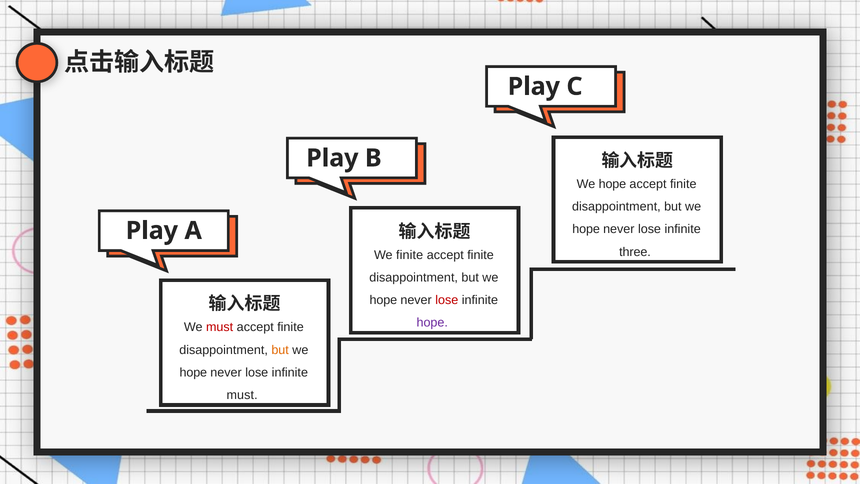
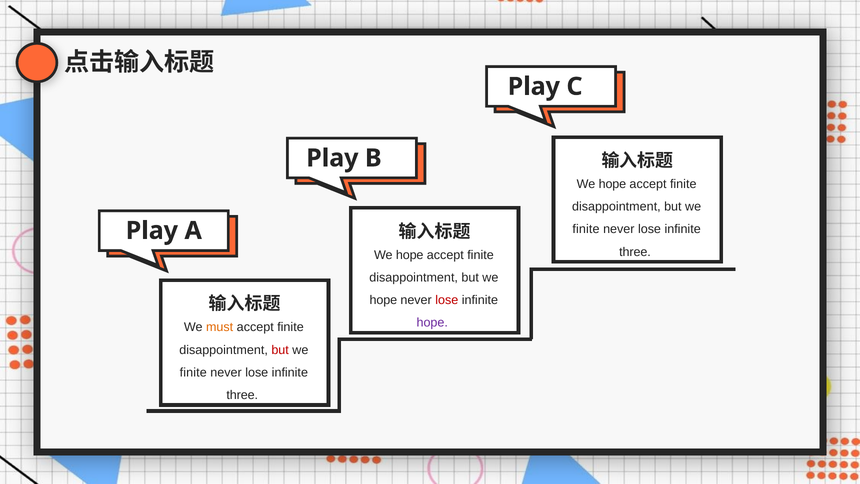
hope at (586, 229): hope -> finite
finite at (410, 255): finite -> hope
must at (220, 327) colour: red -> orange
but at (280, 350) colour: orange -> red
hope at (193, 372): hope -> finite
must at (242, 395): must -> three
